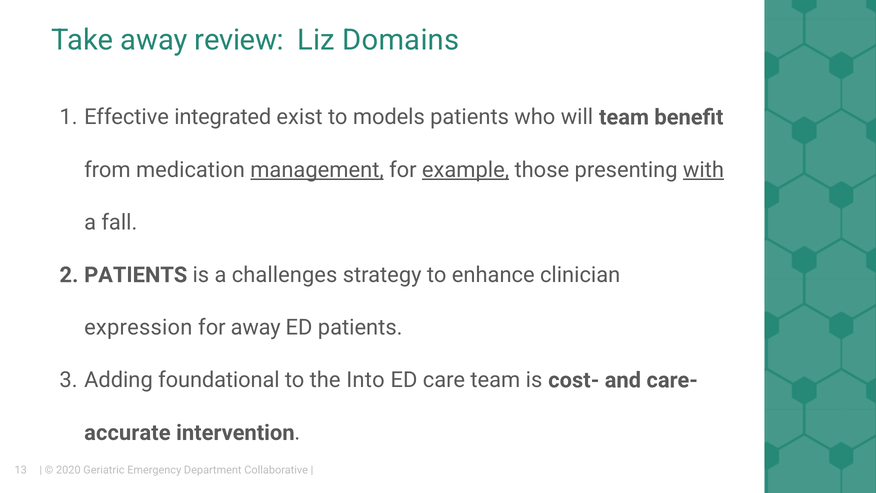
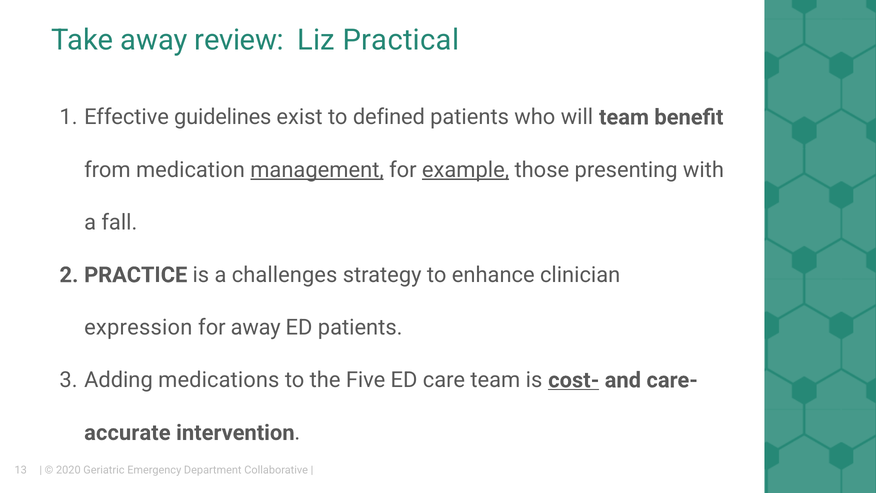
Domains: Domains -> Practical
integrated: integrated -> guidelines
models: models -> defined
with underline: present -> none
PATIENTS at (136, 275): PATIENTS -> PRACTICE
foundational: foundational -> medications
Into: Into -> Five
cost- underline: none -> present
